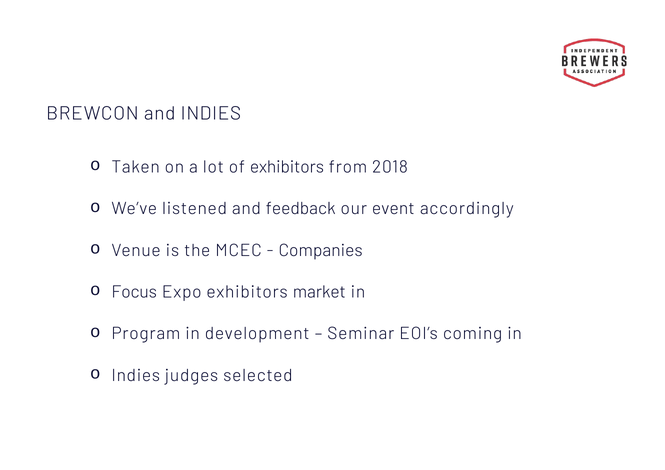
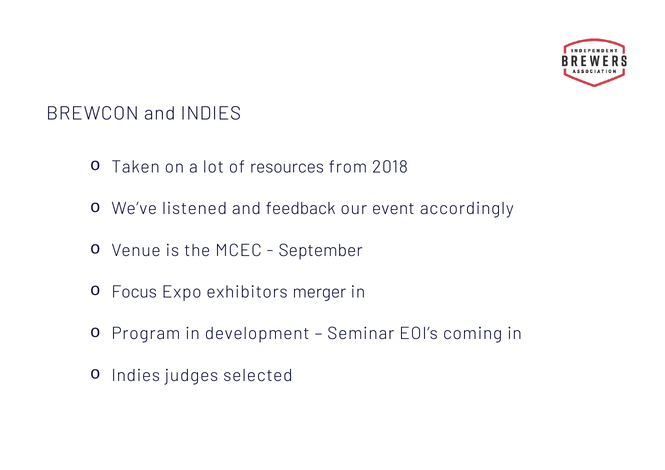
of exhibitors: exhibitors -> resources
Companies: Companies -> September
market: market -> merger
